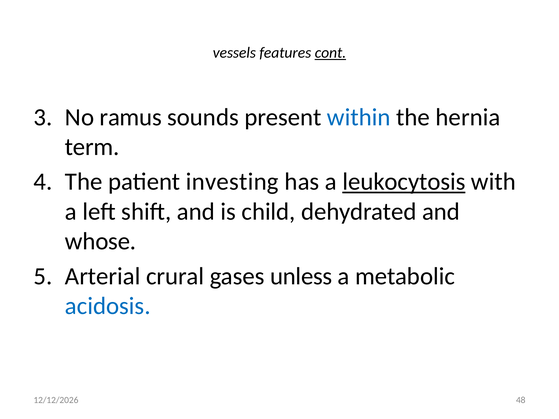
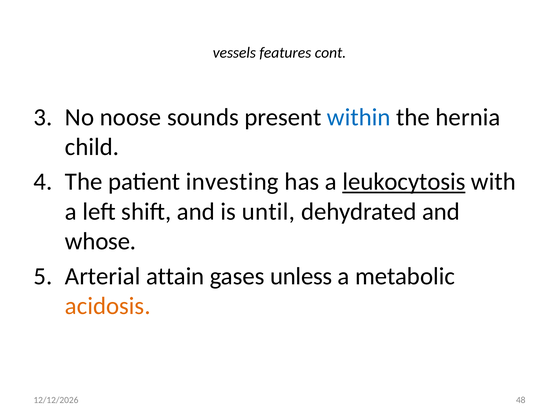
cont underline: present -> none
ramus: ramus -> noose
term: term -> child
child: child -> until
crural: crural -> attain
acidosis colour: blue -> orange
